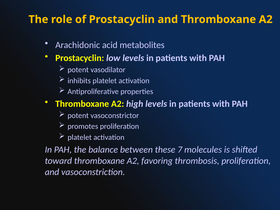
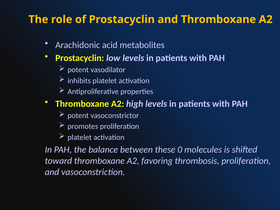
7: 7 -> 0
